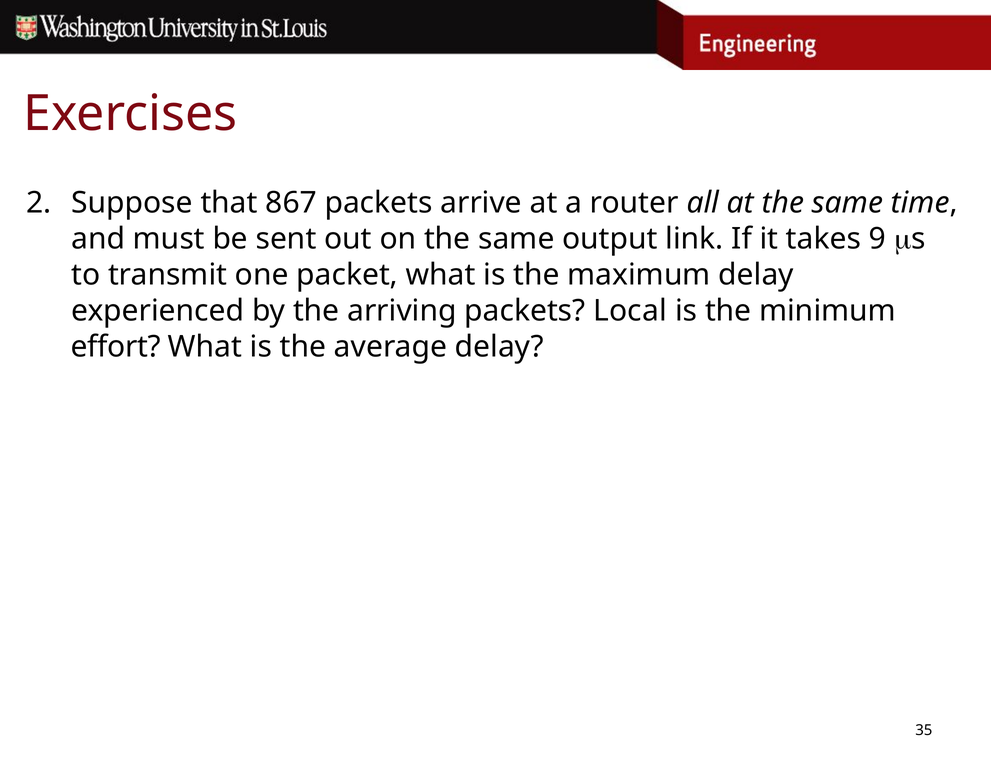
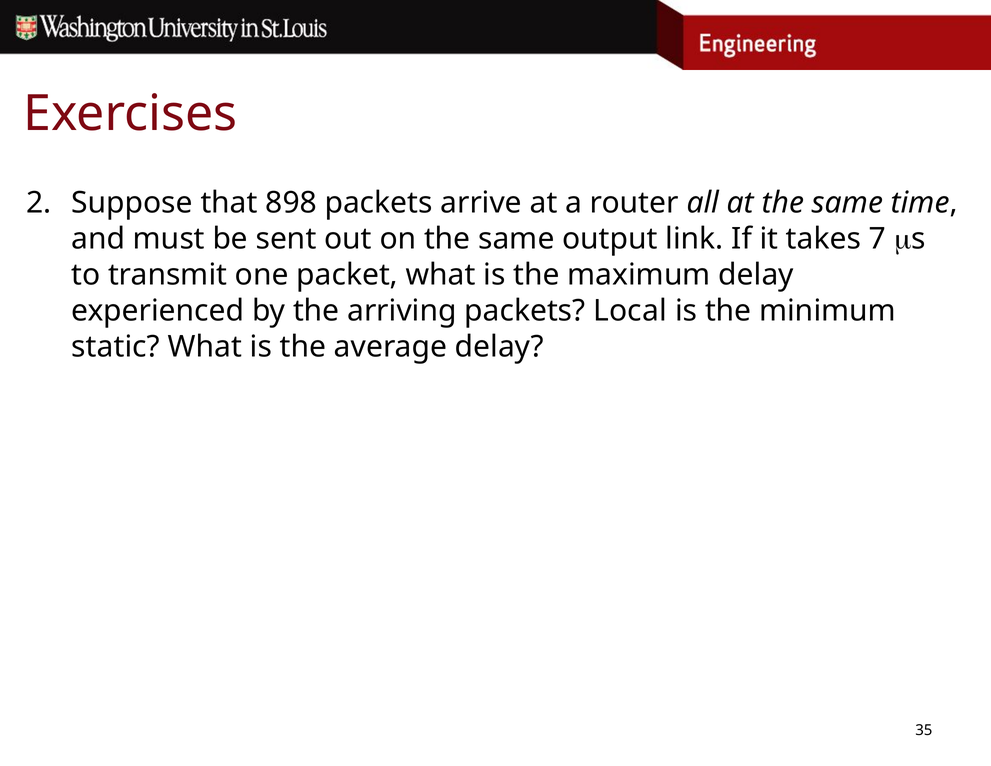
867: 867 -> 898
9: 9 -> 7
effort: effort -> static
